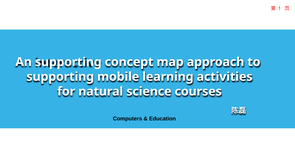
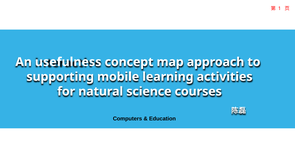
An supporting: supporting -> usefulness
